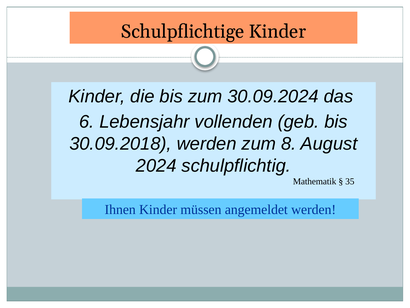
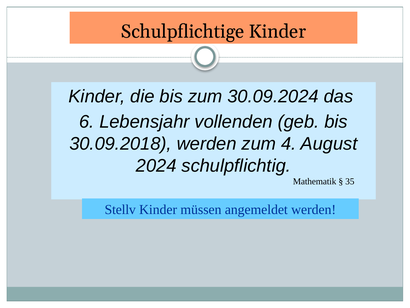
8: 8 -> 4
Ihnen: Ihnen -> Stellv
